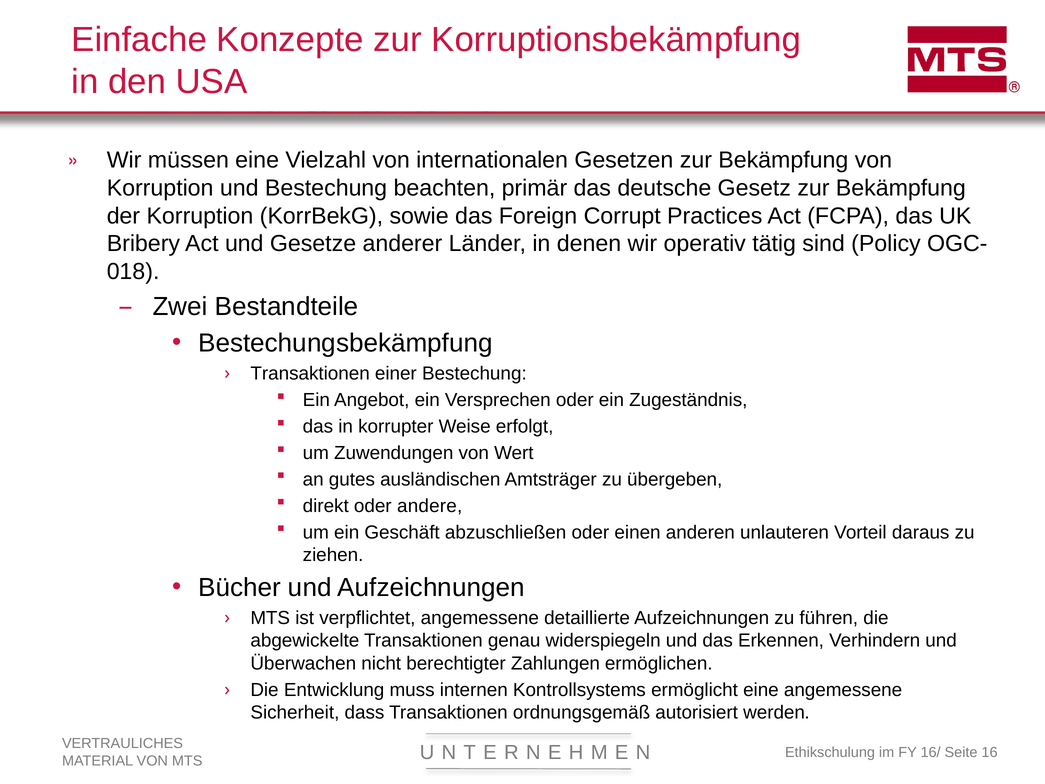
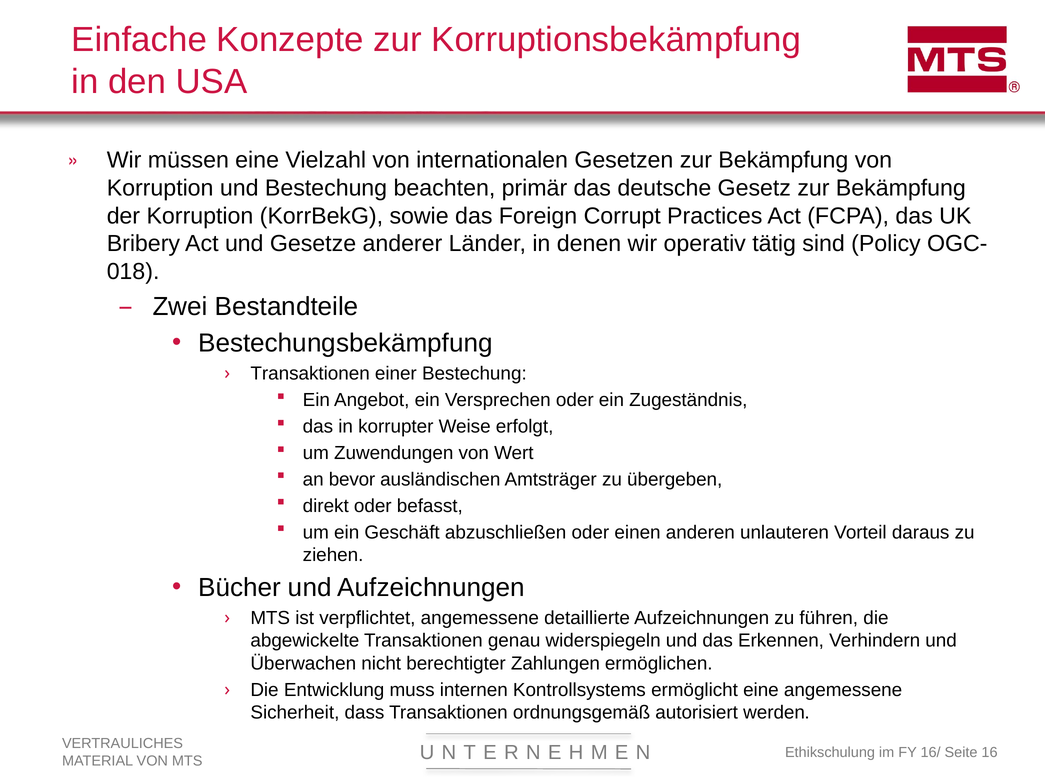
gutes: gutes -> bevor
andere: andere -> befasst
